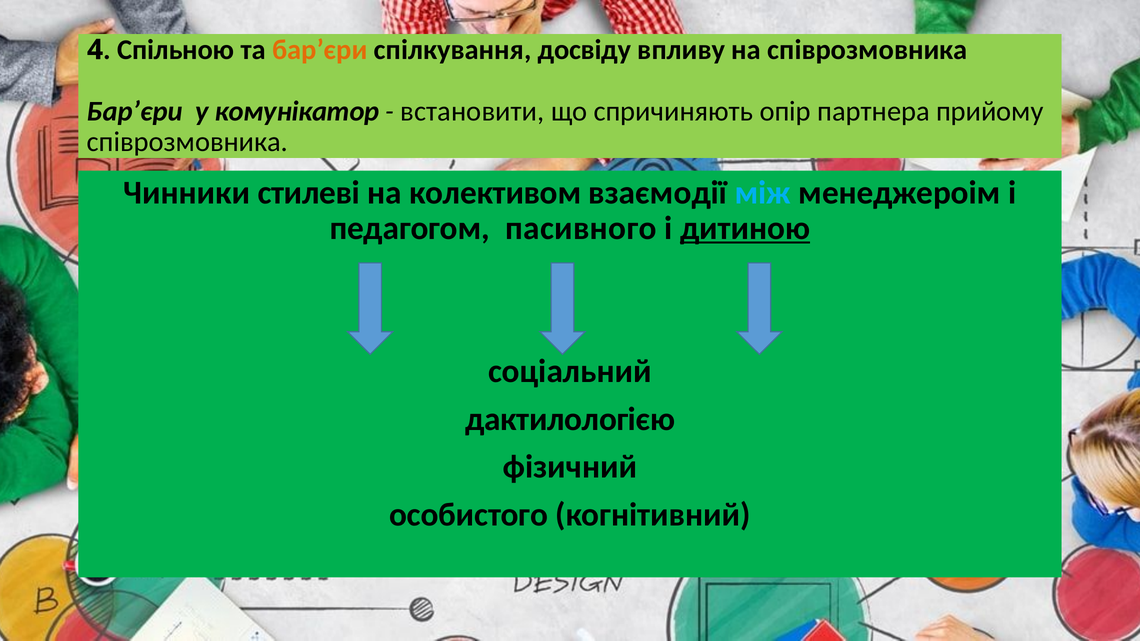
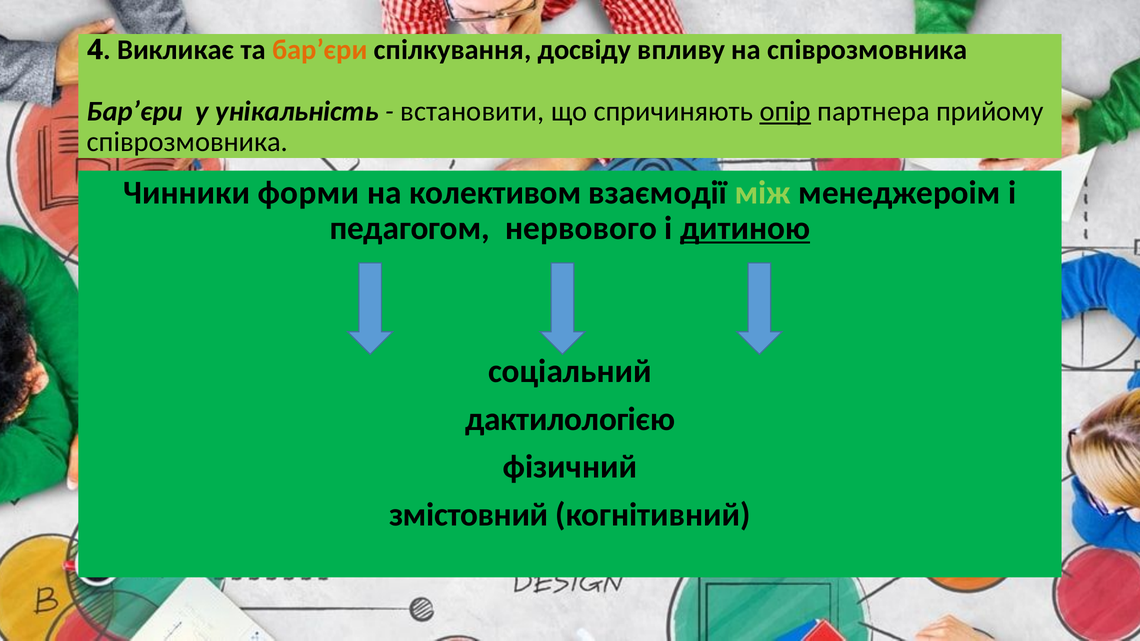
Спільною: Спільною -> Викликає
комунікатор: комунікатор -> унікальність
опір underline: none -> present
стилеві: стилеві -> форми
між colour: light blue -> light green
пасивного: пасивного -> нервового
особистого: особистого -> змістовний
